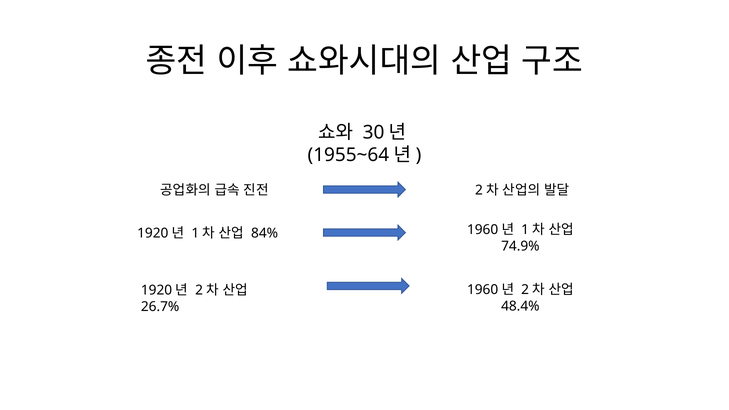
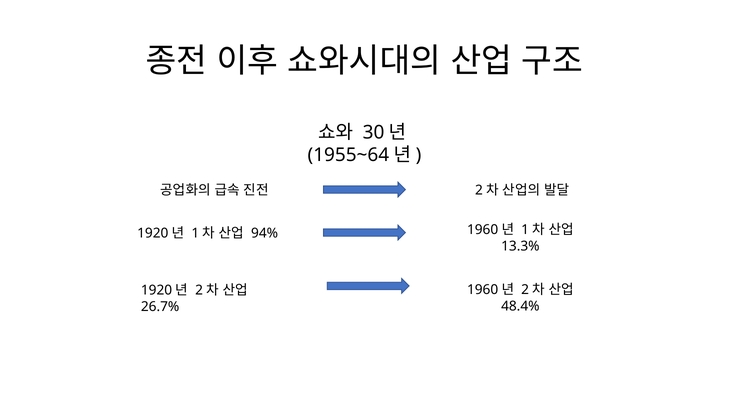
84%: 84% -> 94%
74.9%: 74.9% -> 13.3%
